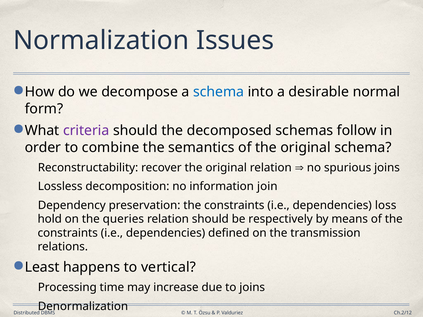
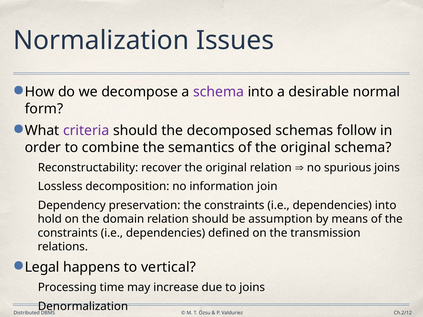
schema at (219, 92) colour: blue -> purple
dependencies loss: loss -> into
queries: queries -> domain
respectively: respectively -> assumption
Least: Least -> Legal
